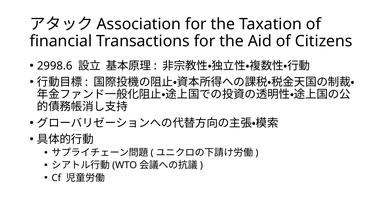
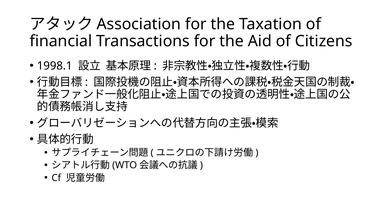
2998.6: 2998.6 -> 1998.1
